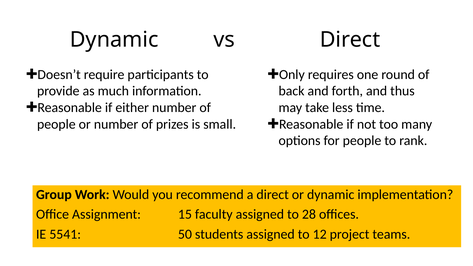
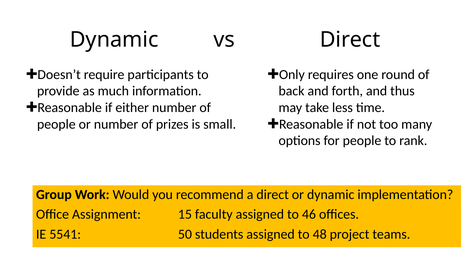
28: 28 -> 46
12: 12 -> 48
